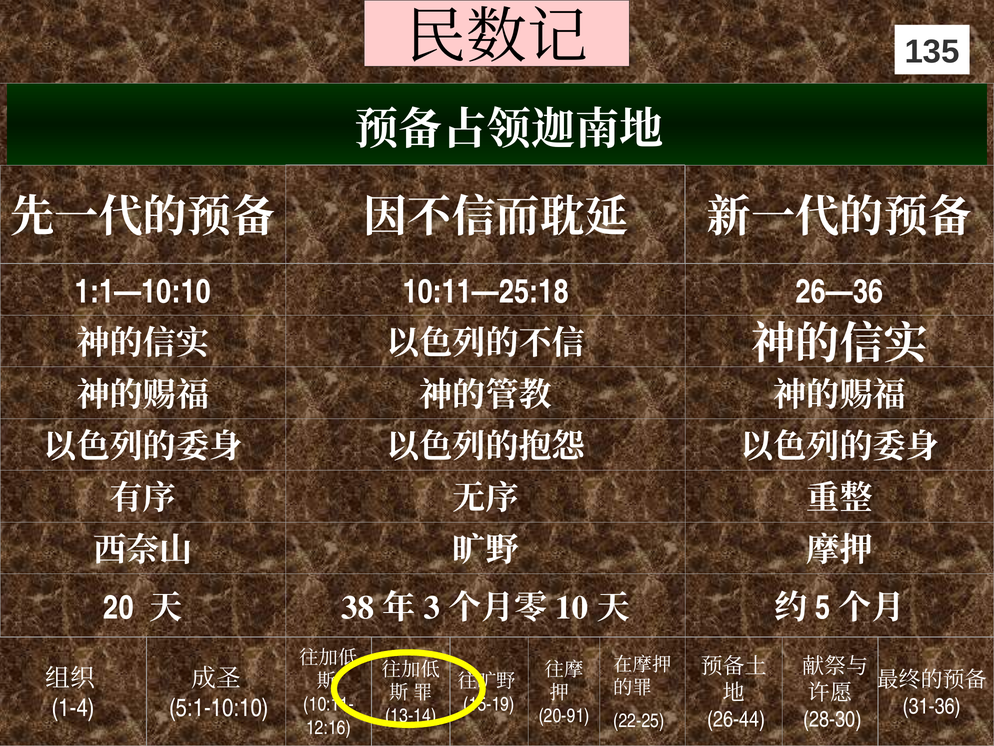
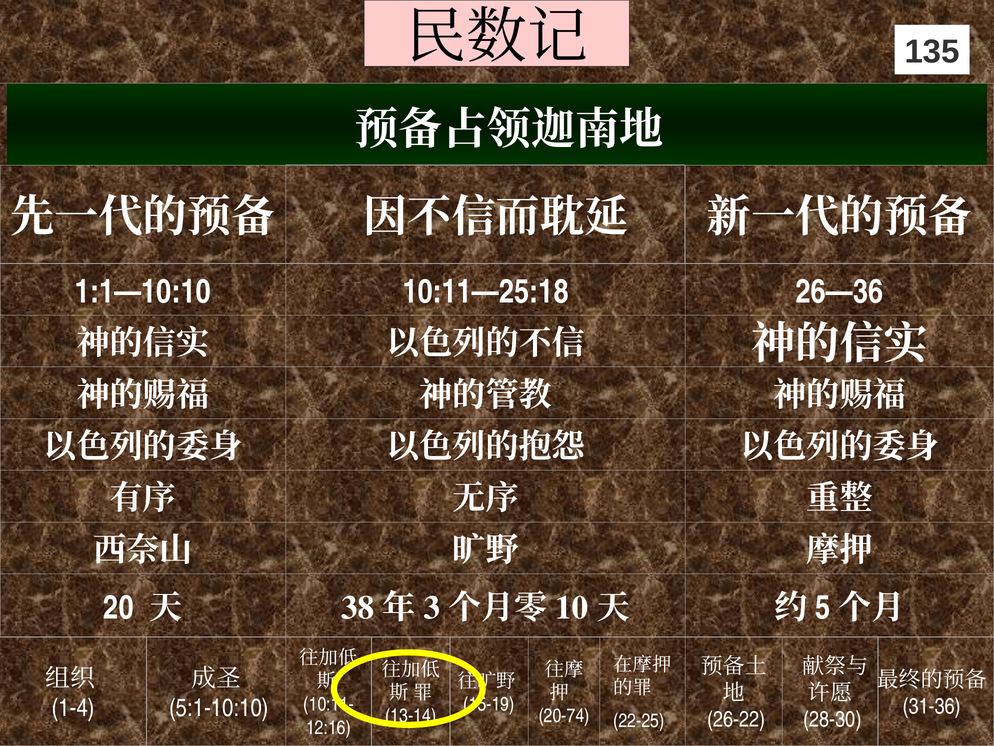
20-91: 20-91 -> 20-74
26-44: 26-44 -> 26-22
